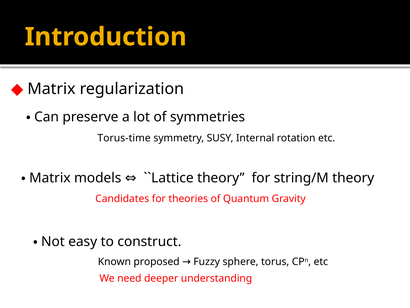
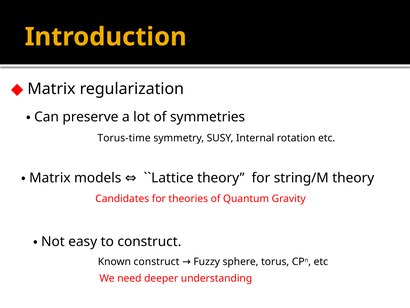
Known proposed: proposed -> construct
